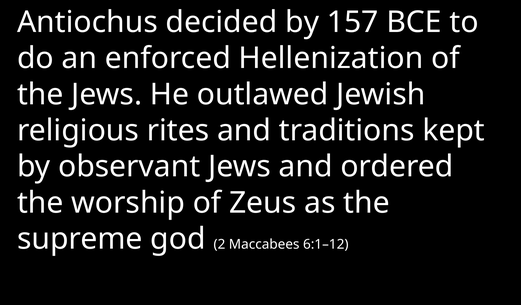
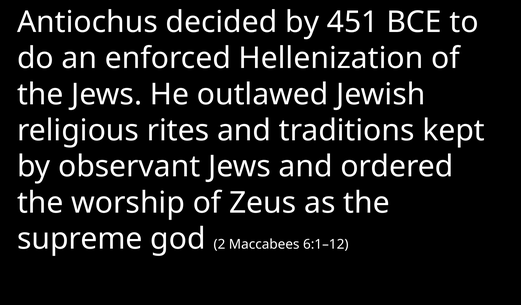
157: 157 -> 451
